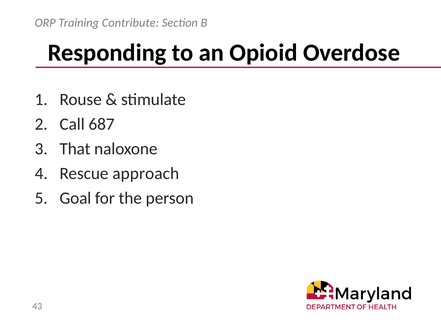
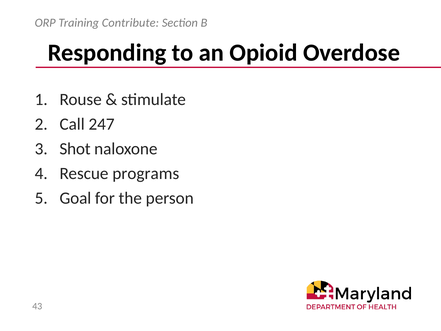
687: 687 -> 247
That: That -> Shot
approach: approach -> programs
